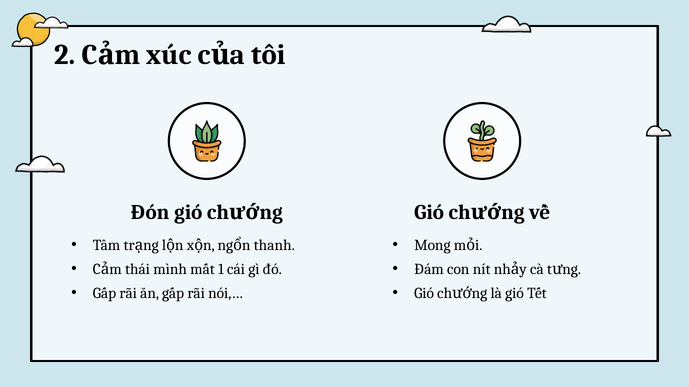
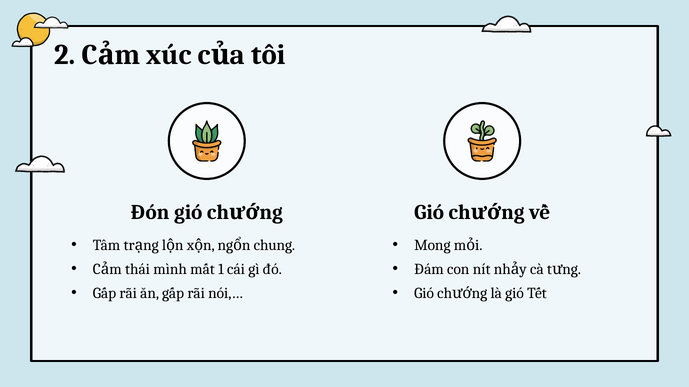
thanh: thanh -> chung
